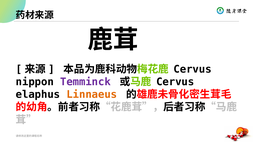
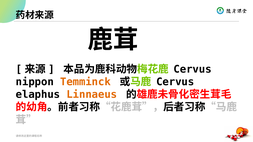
Temminck colour: purple -> orange
